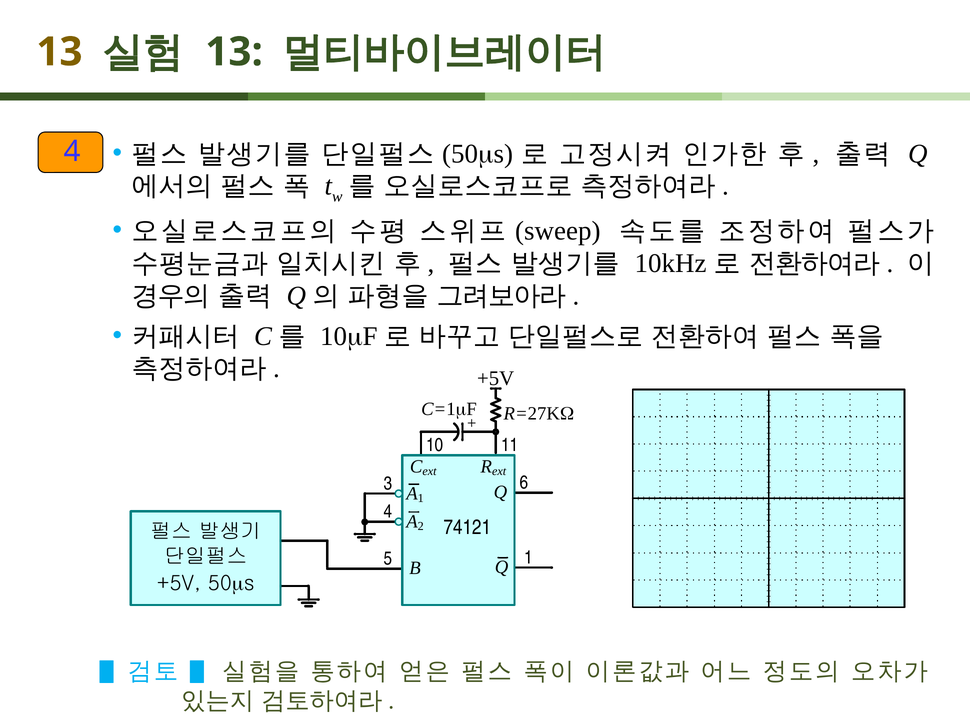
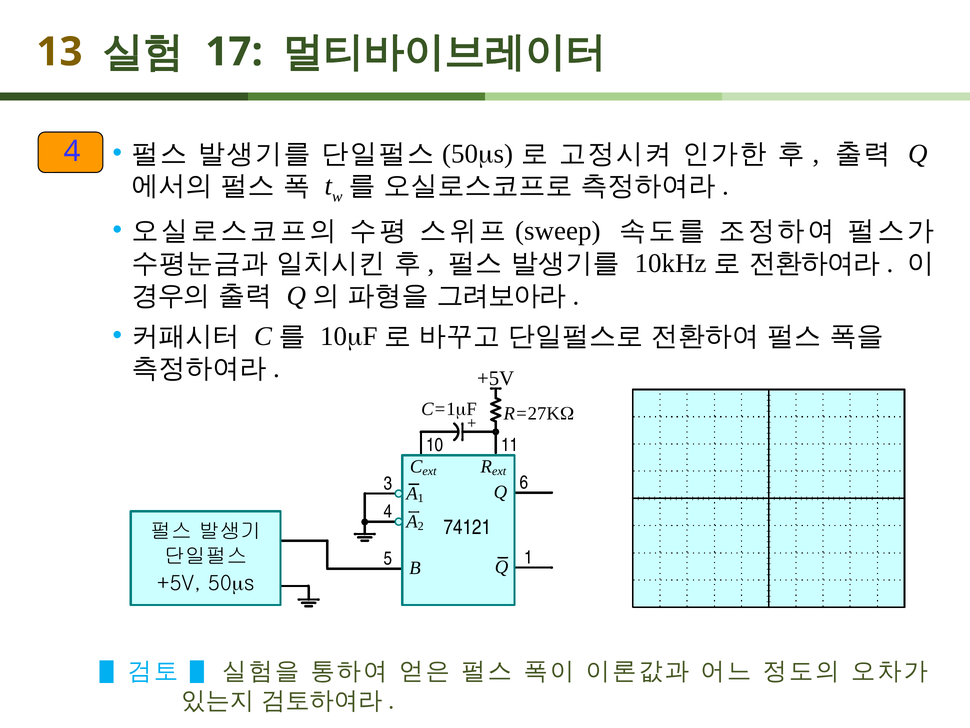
13 at (234, 52): 13 -> 17
